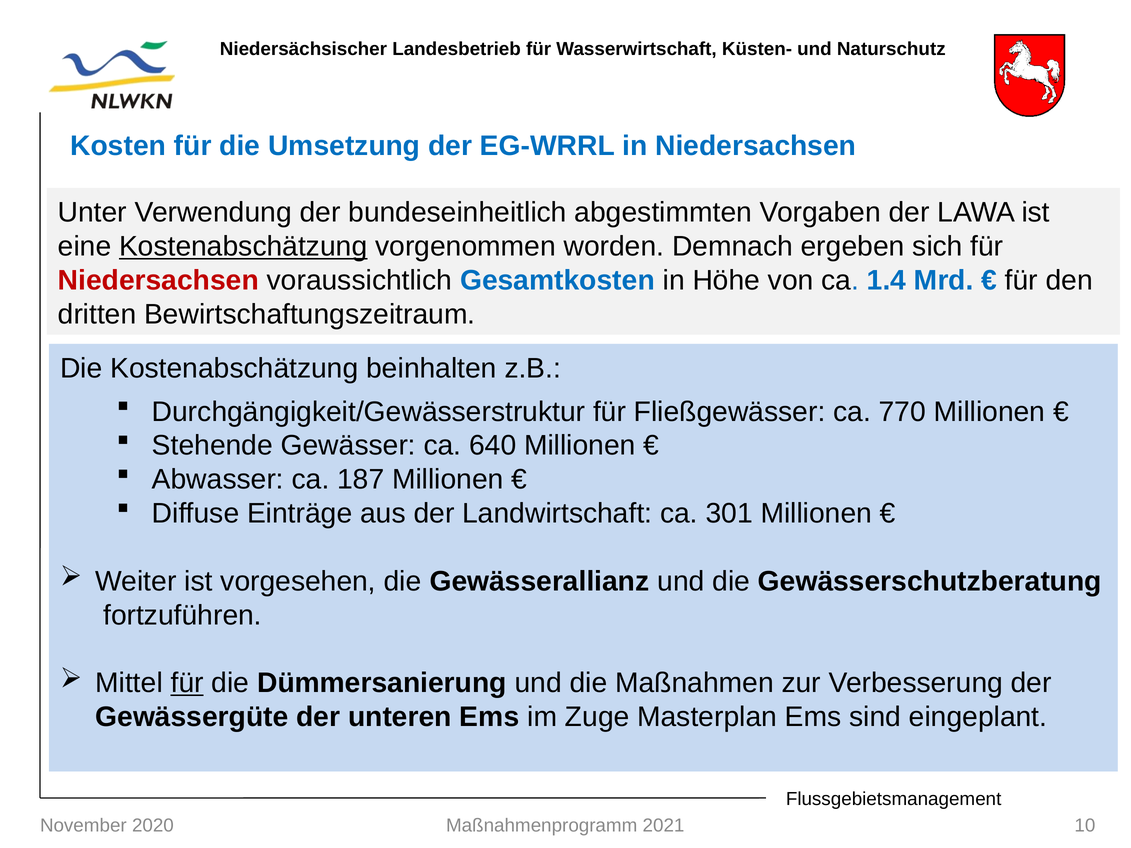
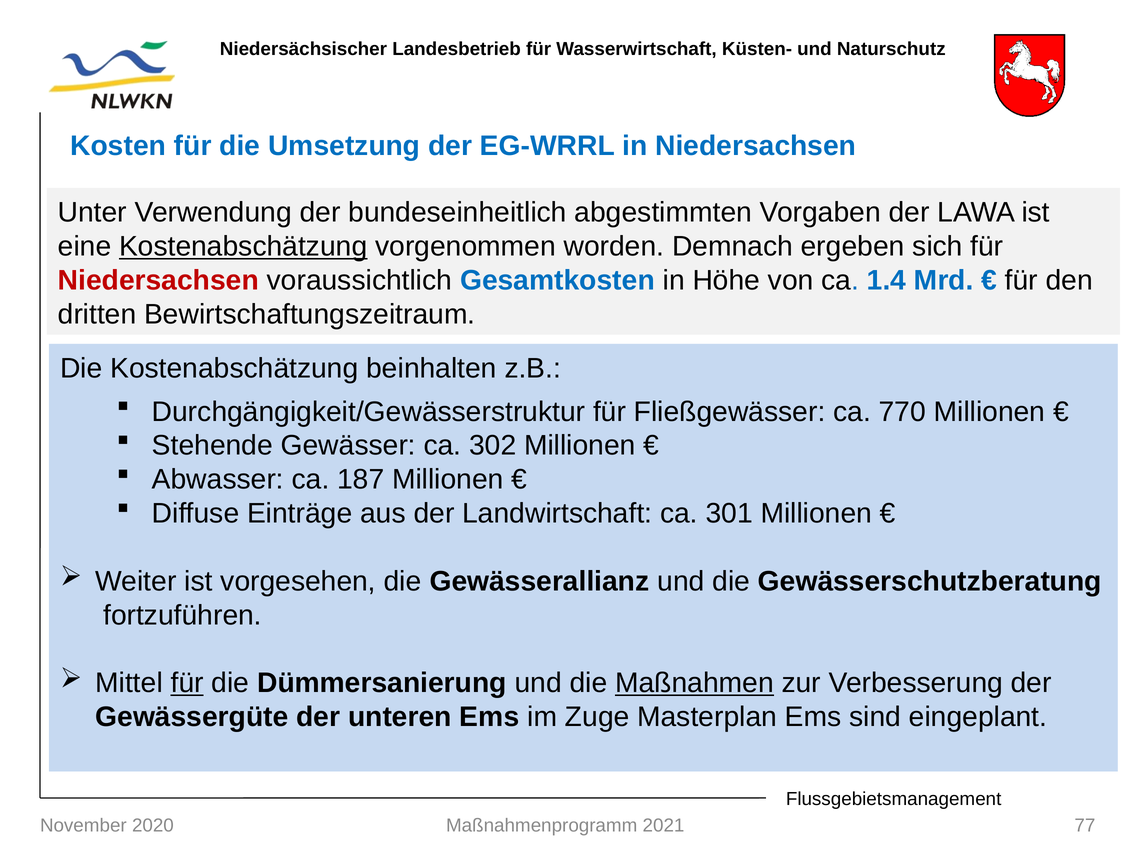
640: 640 -> 302
Maßnahmen underline: none -> present
10: 10 -> 77
